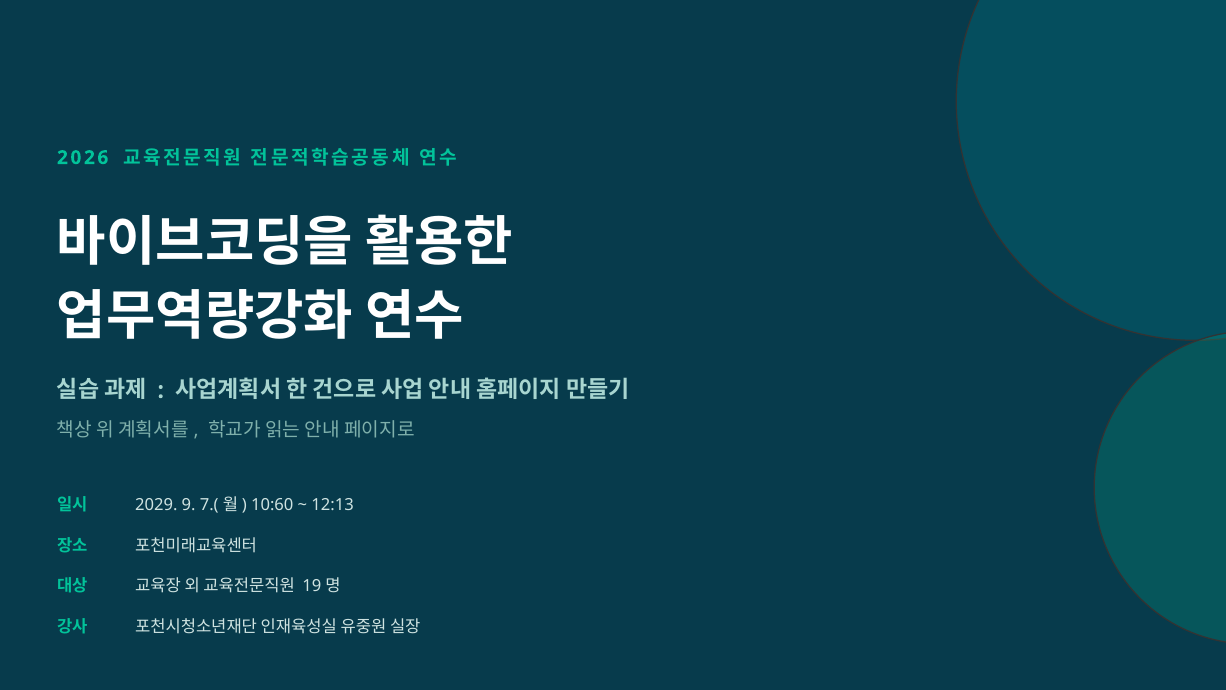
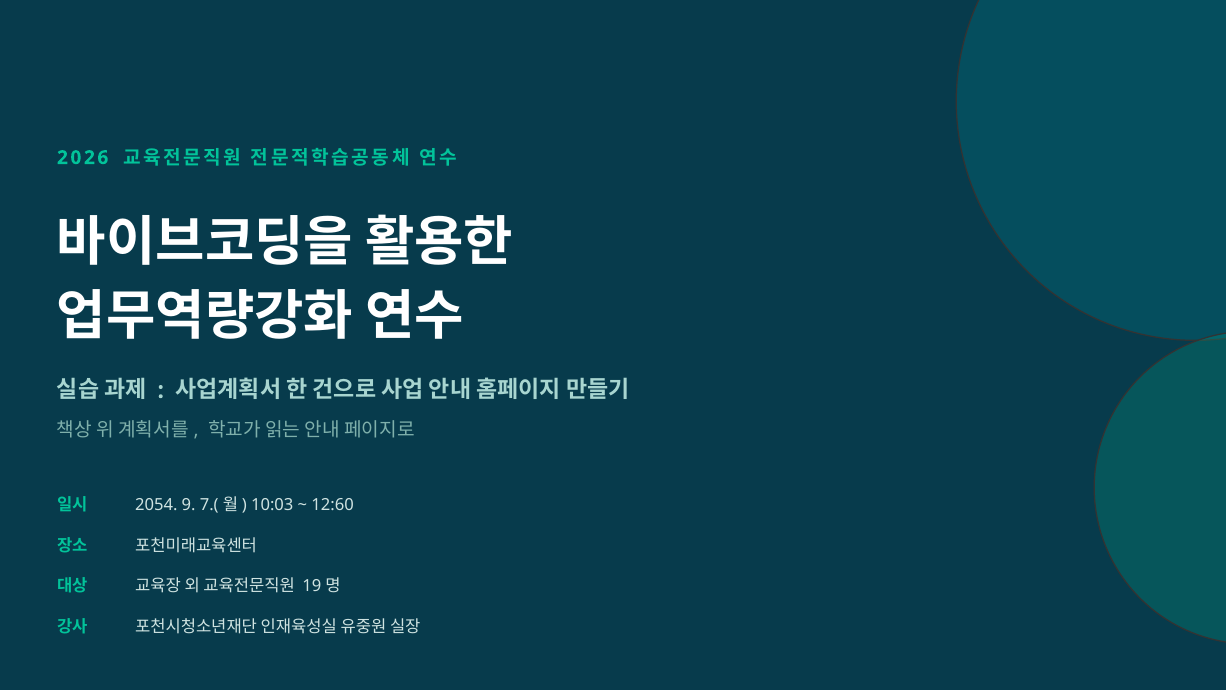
2029: 2029 -> 2054
10:60: 10:60 -> 10:03
12:13: 12:13 -> 12:60
